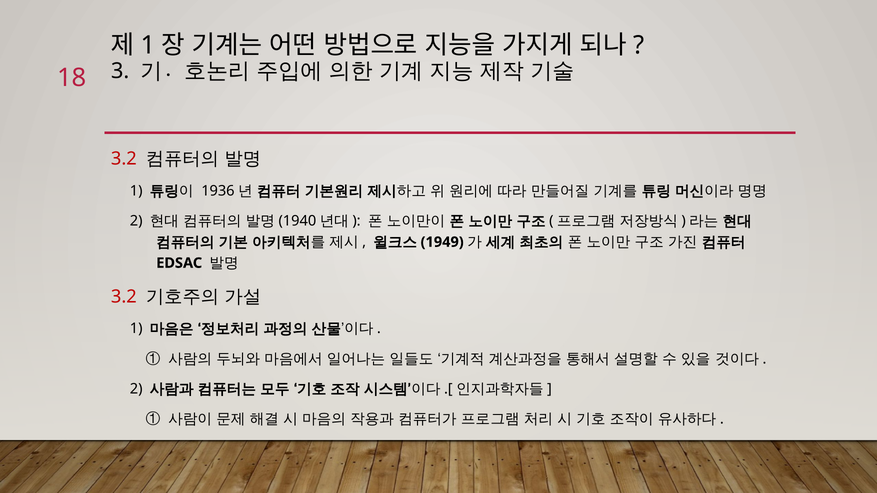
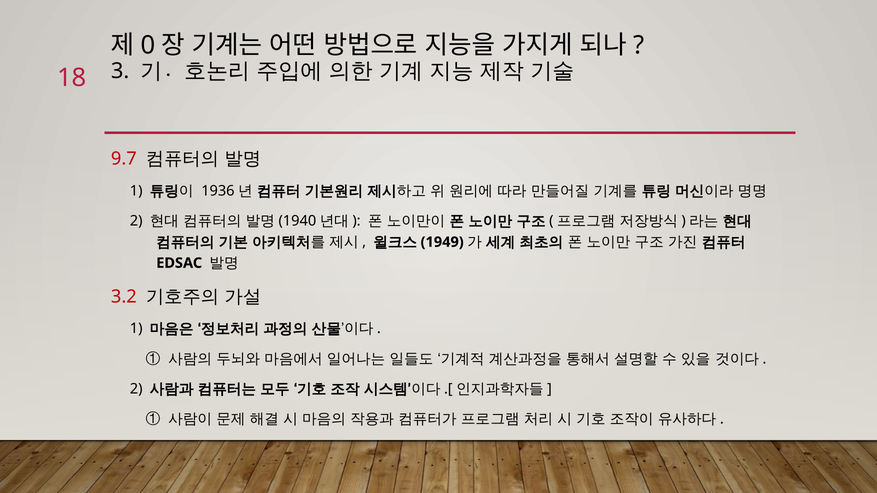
1 at (148, 45): 1 -> 0
3.2 at (124, 159): 3.2 -> 9.7
